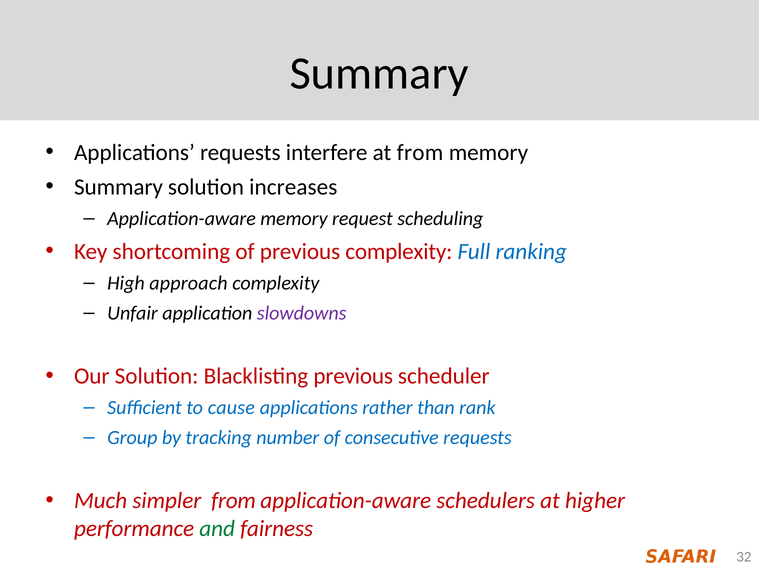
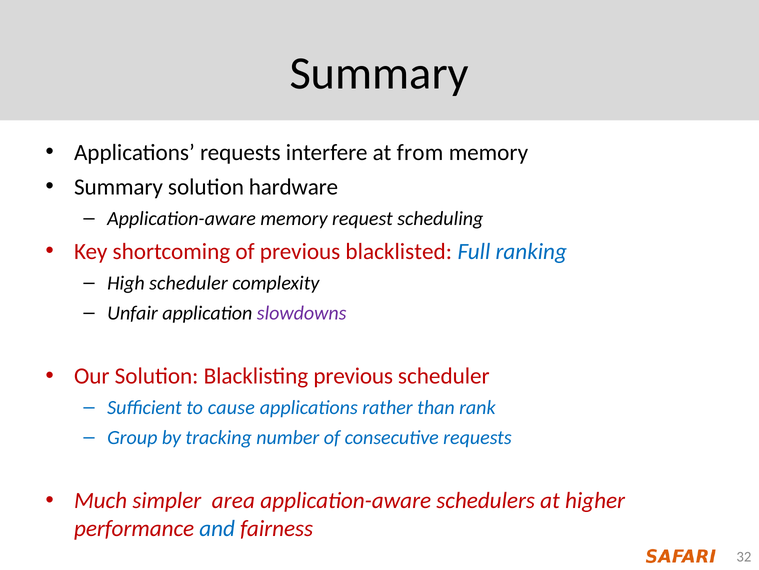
increases: increases -> hardware
previous complexity: complexity -> blacklisted
High approach: approach -> scheduler
simpler from: from -> area
and colour: green -> blue
